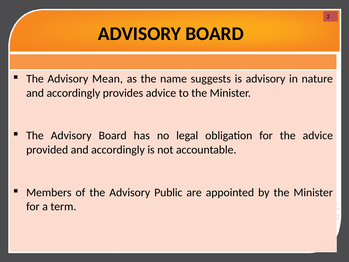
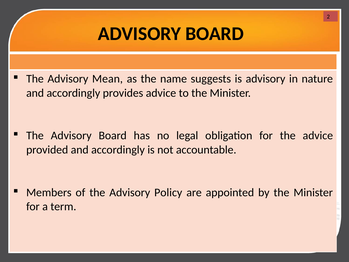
Public: Public -> Policy
